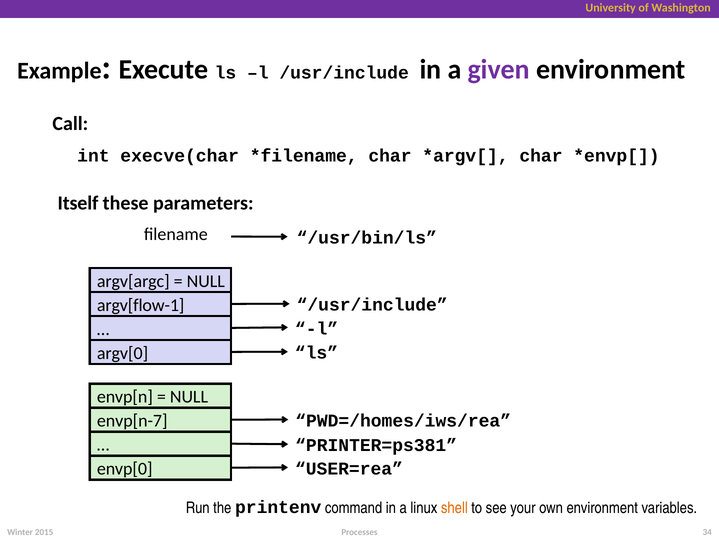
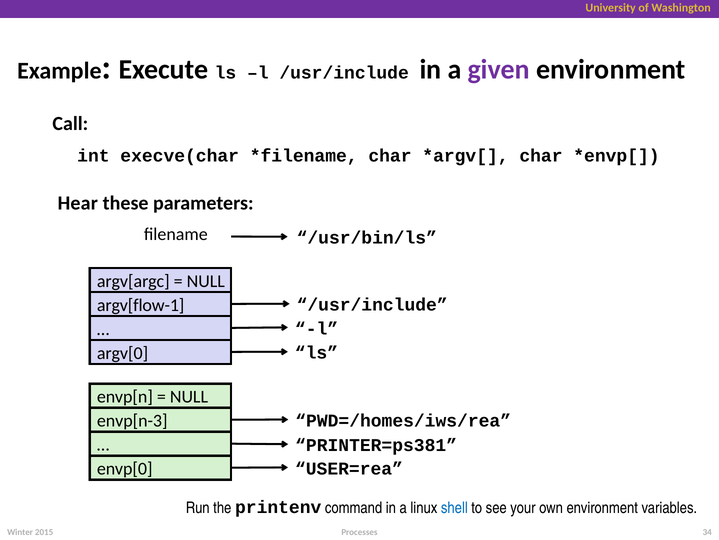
Itself: Itself -> Hear
envp[n-7: envp[n-7 -> envp[n-3
shell colour: orange -> blue
